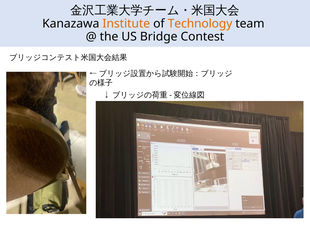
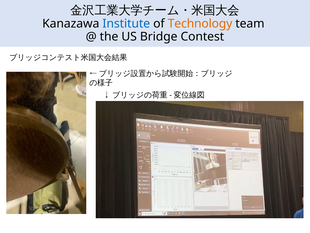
Institute colour: orange -> blue
